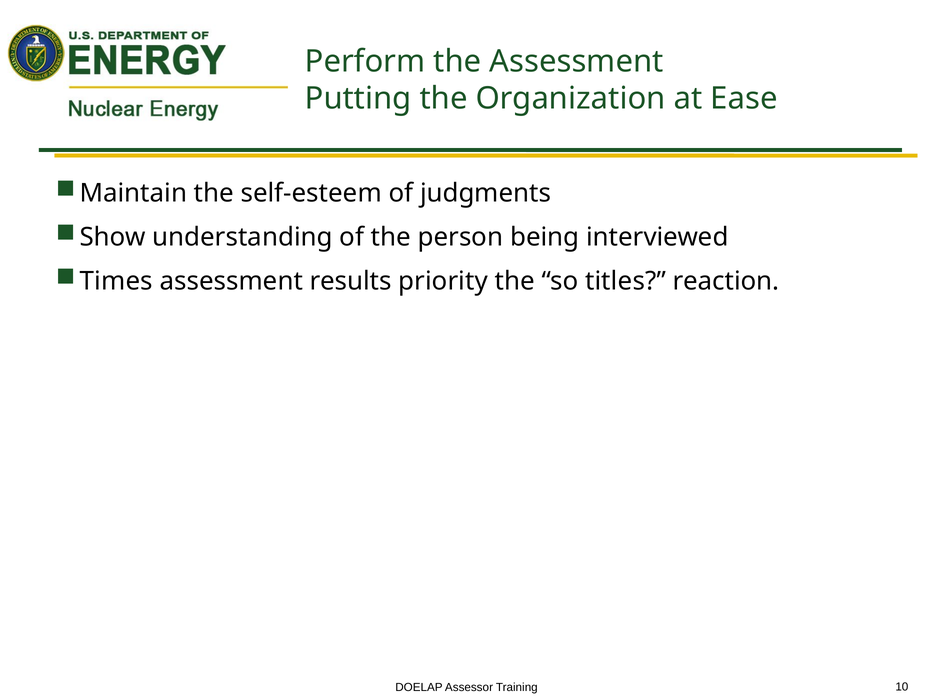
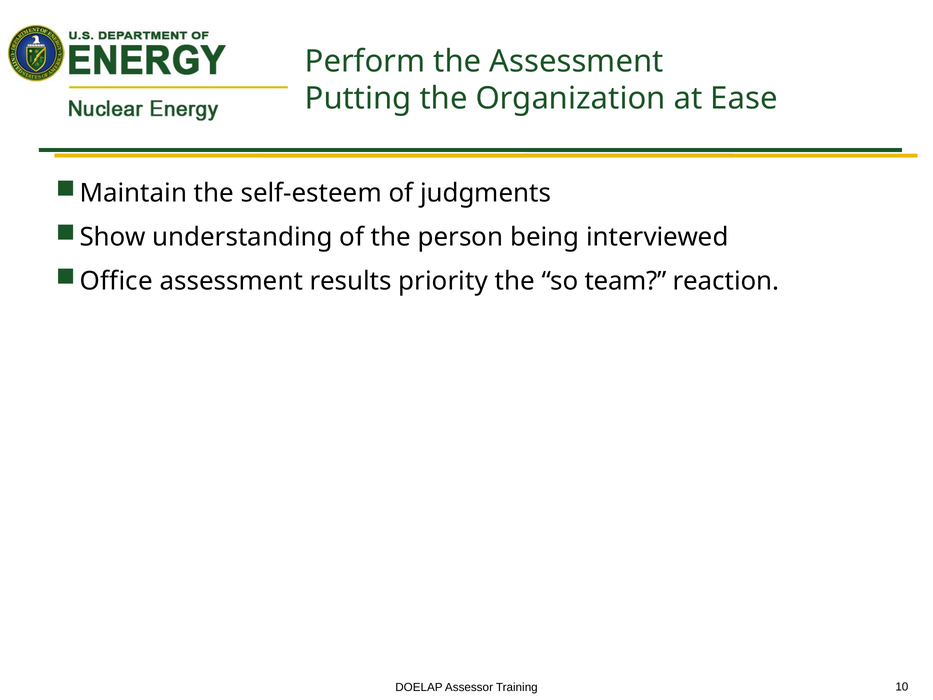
Times: Times -> Office
titles: titles -> team
